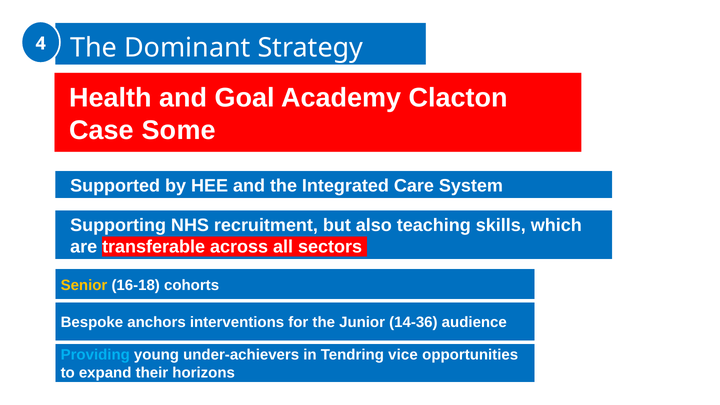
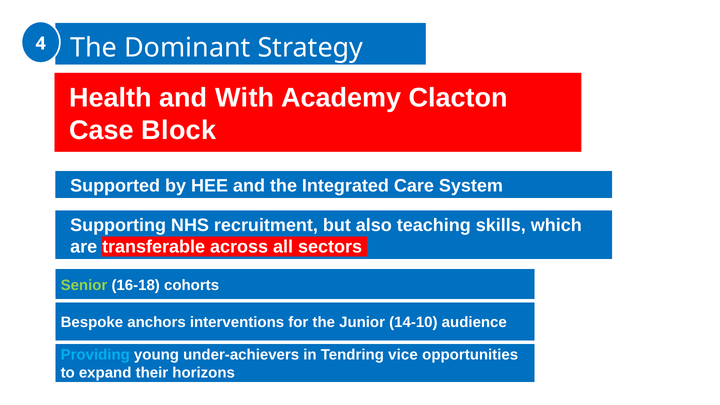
Goal: Goal -> With
Some: Some -> Block
Senior colour: yellow -> light green
14-36: 14-36 -> 14-10
